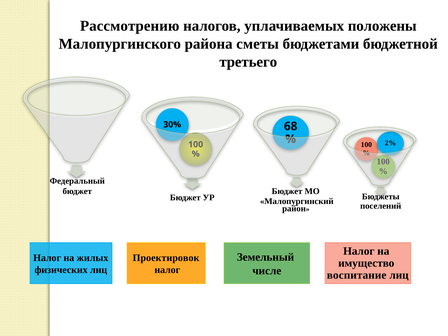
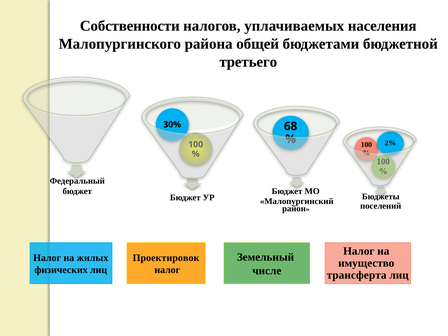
Рассмотрению: Рассмотрению -> Собственности
положены: положены -> населения
сметы: сметы -> общей
воспитание: воспитание -> трансферта
